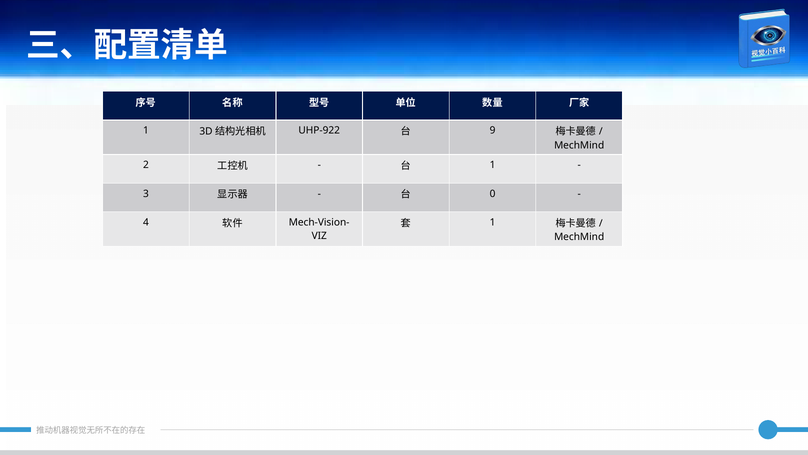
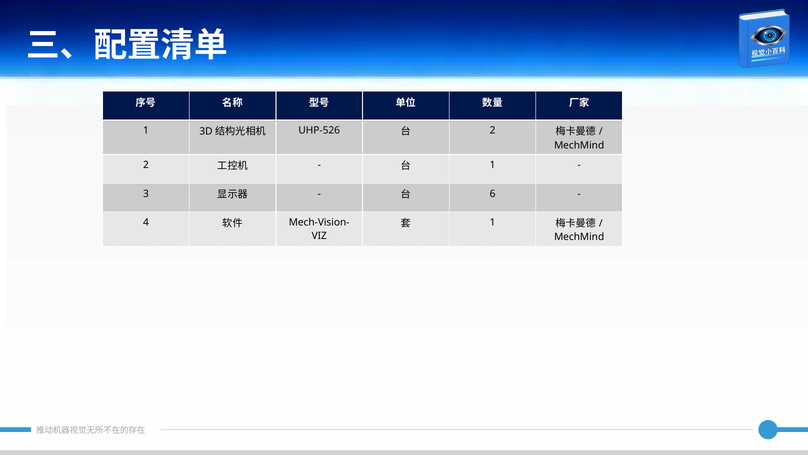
UHP-922: UHP-922 -> UHP-526
9 at (493, 130): 9 -> 2
0: 0 -> 6
